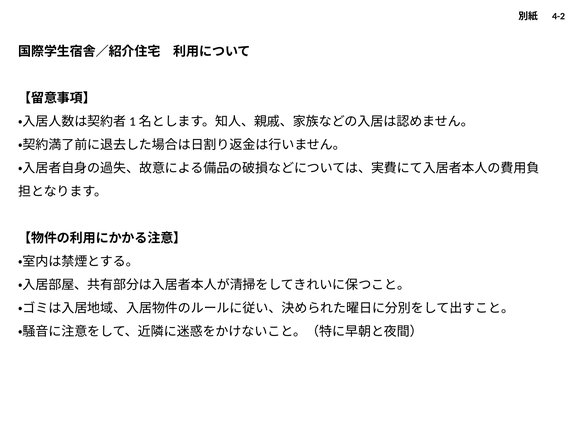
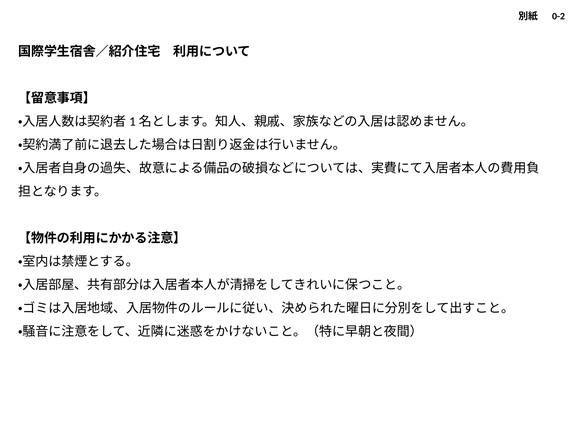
4-2: 4-2 -> 0-2
